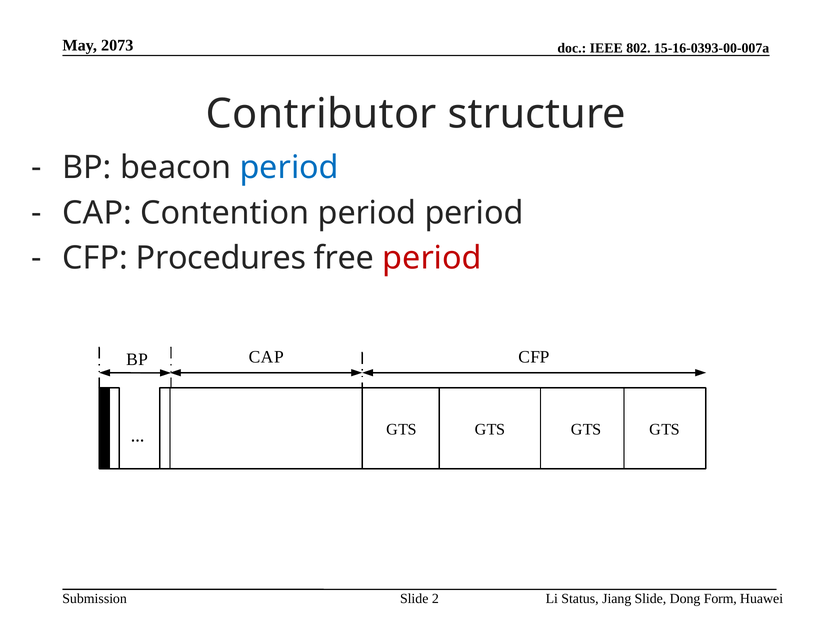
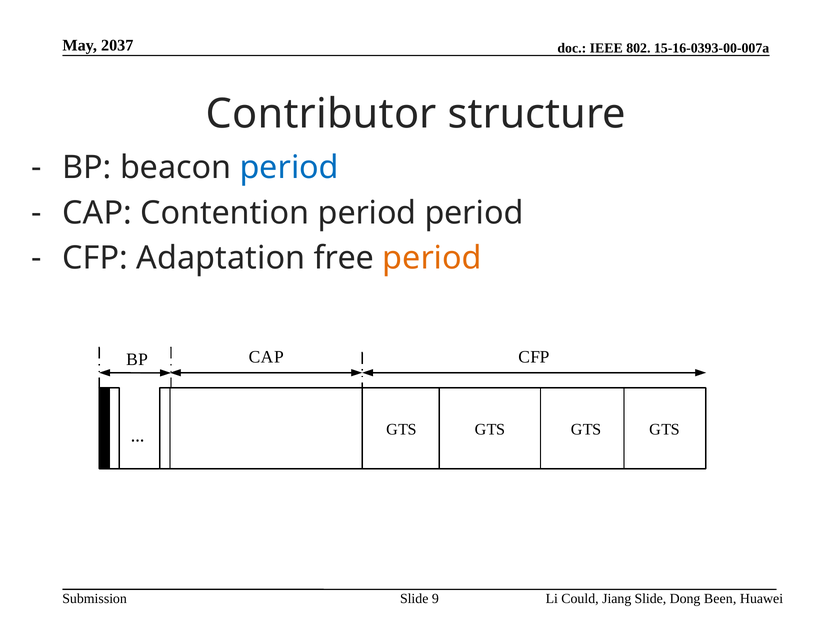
2073: 2073 -> 2037
Procedures: Procedures -> Adaptation
period at (432, 258) colour: red -> orange
Status: Status -> Could
Form: Form -> Been
2: 2 -> 9
